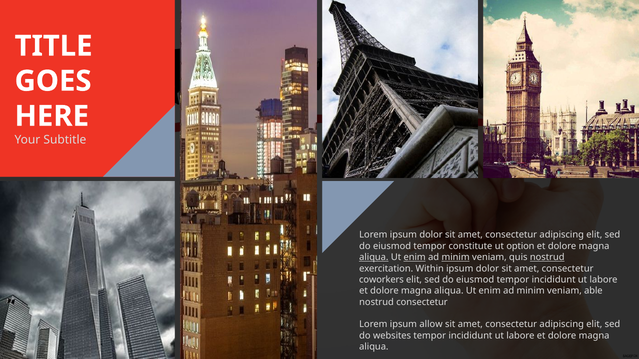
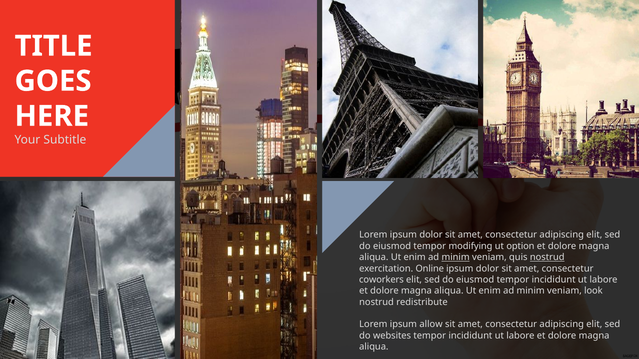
constitute: constitute -> modifying
aliqua at (374, 258) underline: present -> none
enim at (415, 258) underline: present -> none
Within: Within -> Online
able: able -> look
nostrud consectetur: consectetur -> redistribute
